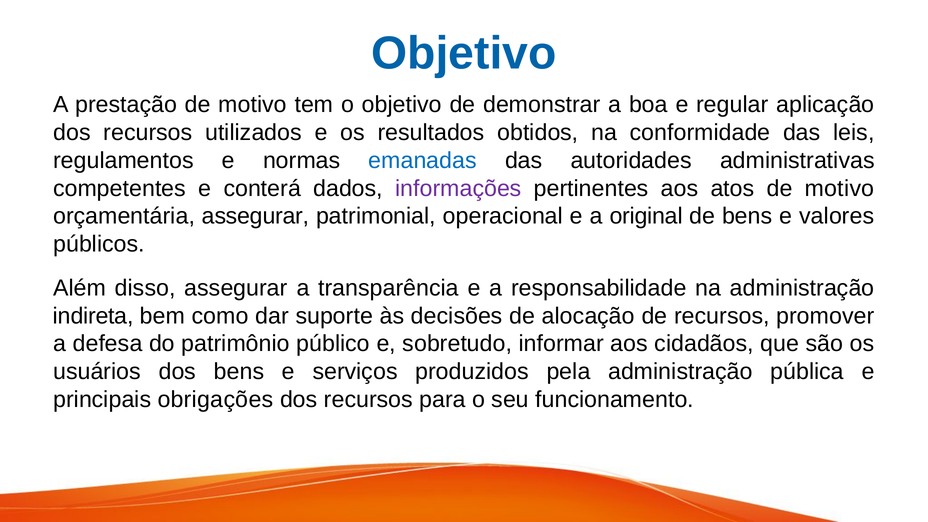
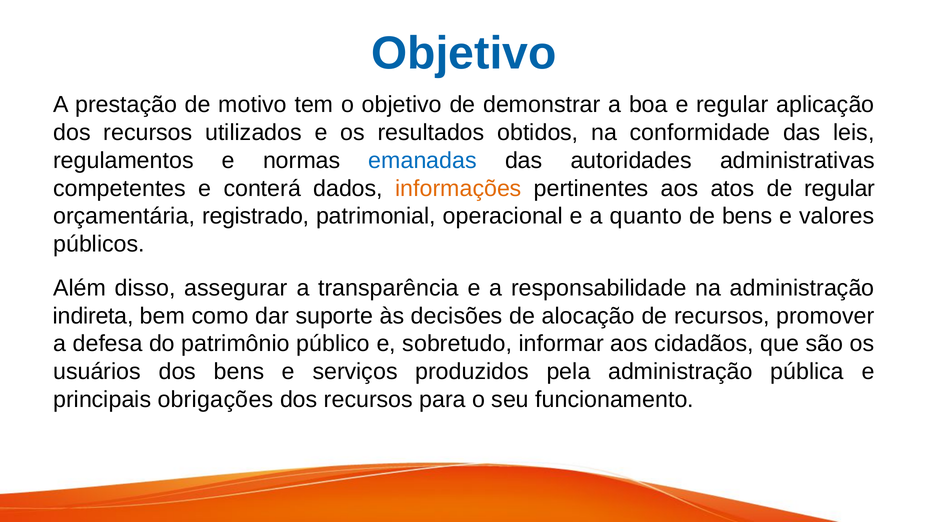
informações colour: purple -> orange
atos de motivo: motivo -> regular
orçamentária assegurar: assegurar -> registrado
original: original -> quanto
